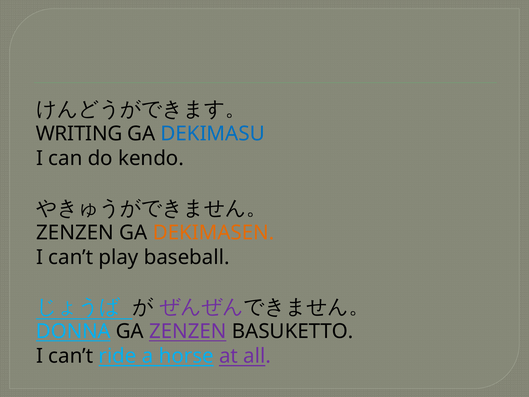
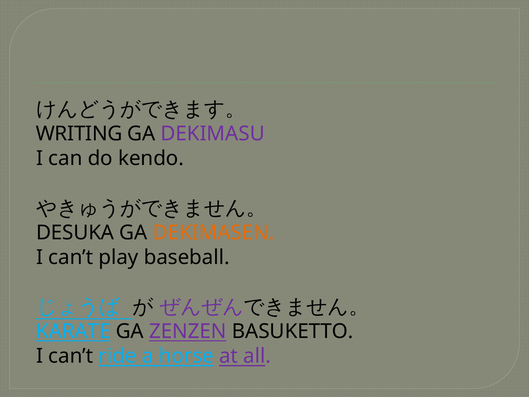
DEKIMASU colour: blue -> purple
ZENZEN at (75, 232): ZENZEN -> DESUKA
DONNA: DONNA -> KARATE
